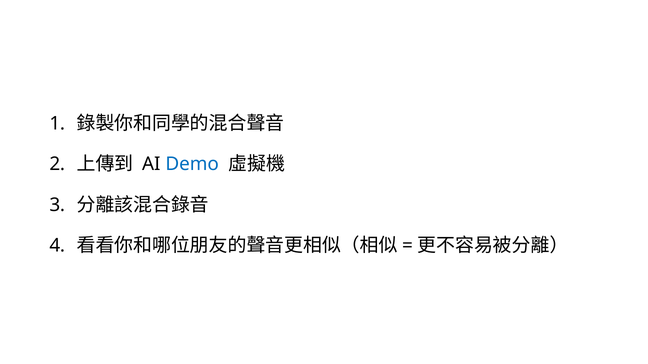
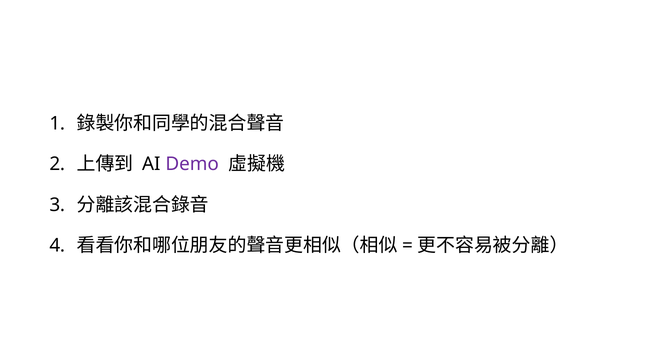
Demo colour: blue -> purple
